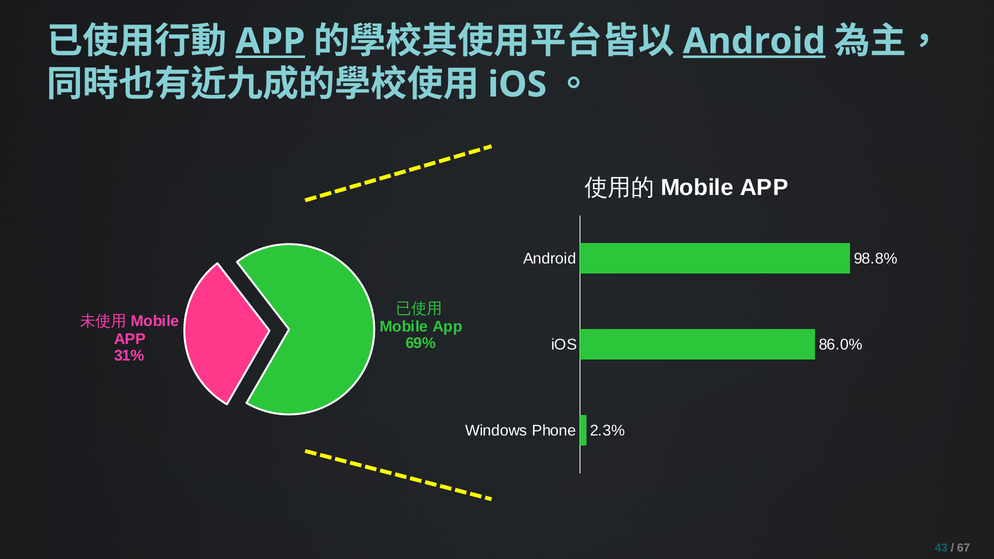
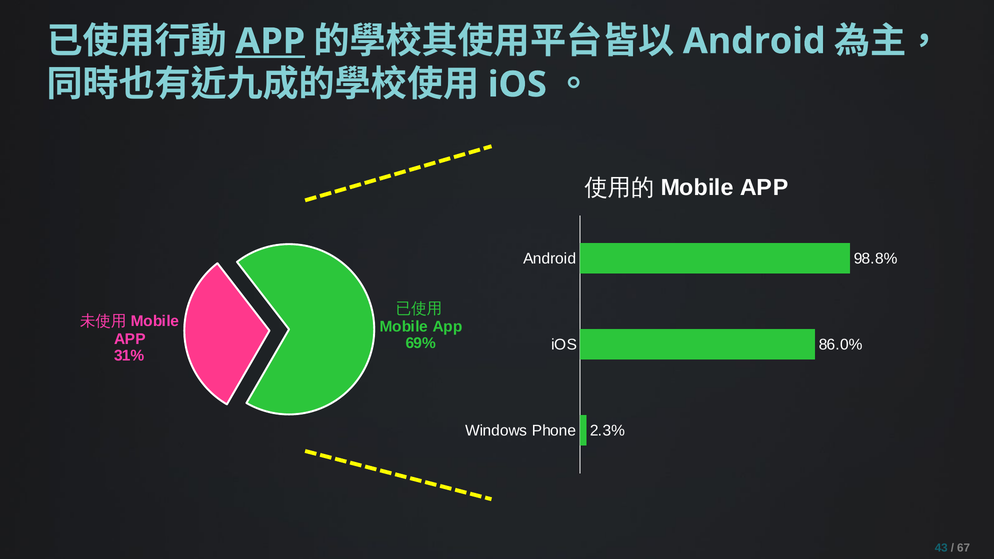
Android at (754, 41) underline: present -> none
